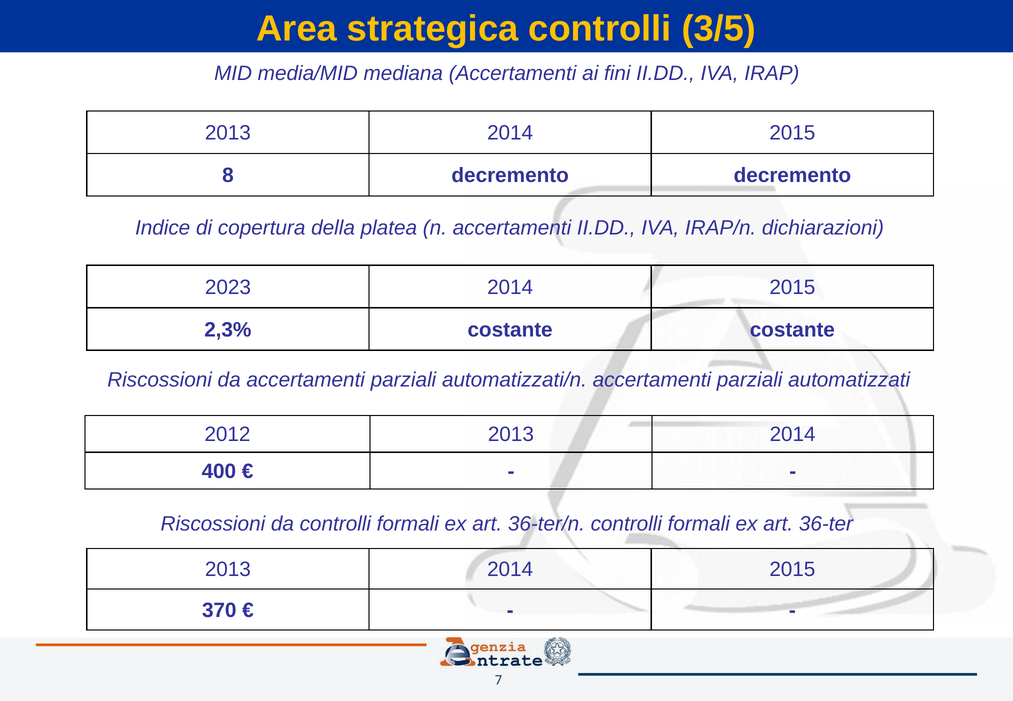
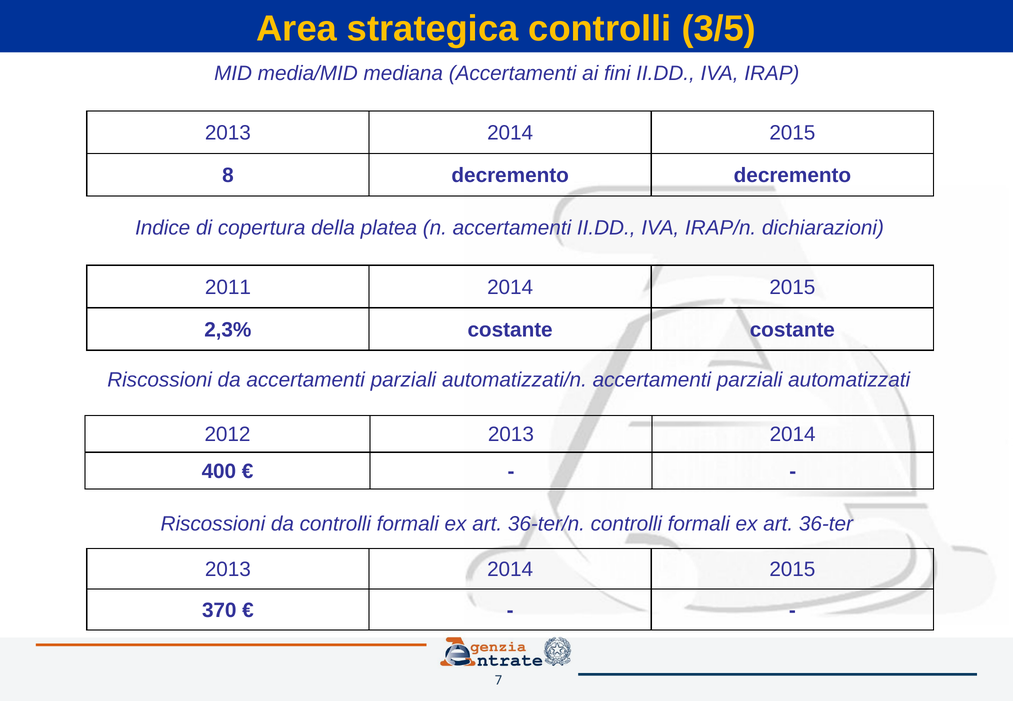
2023: 2023 -> 2011
